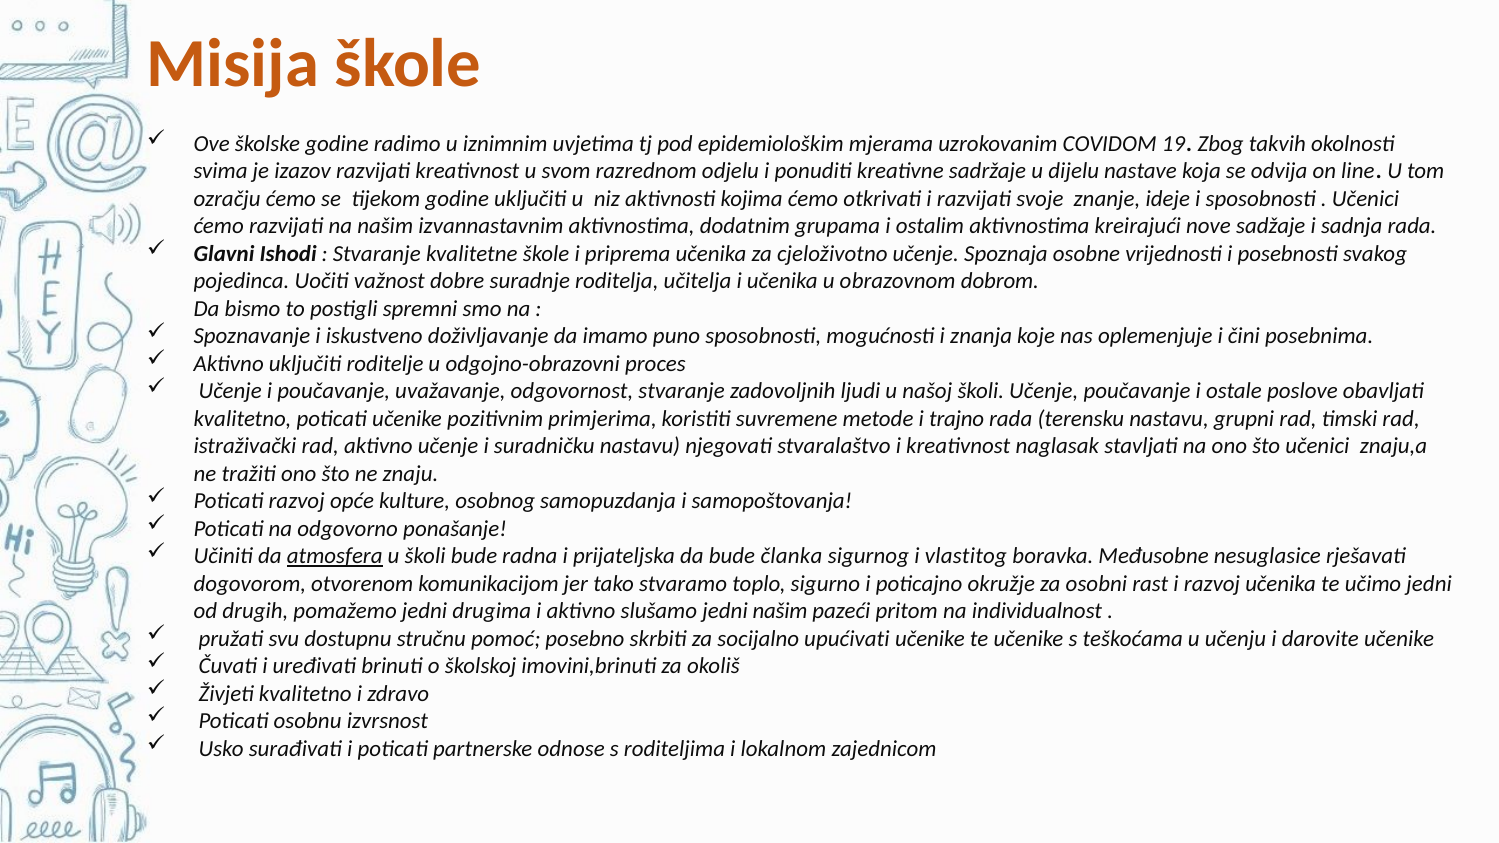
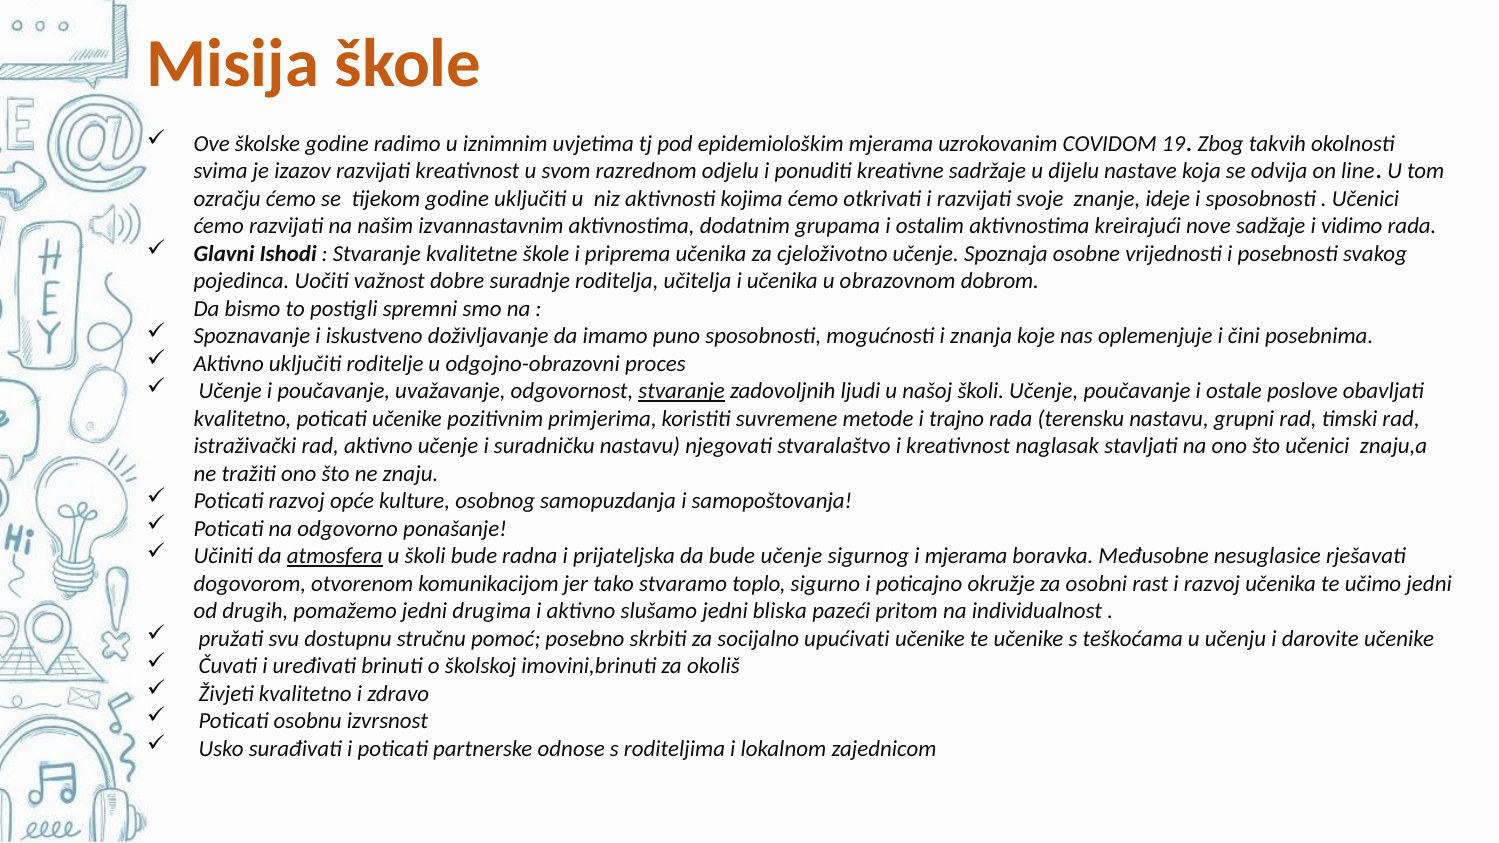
sadnja: sadnja -> vidimo
stvaranje at (682, 391) underline: none -> present
bude članka: članka -> učenje
i vlastitog: vlastitog -> mjerama
jedni našim: našim -> bliska
